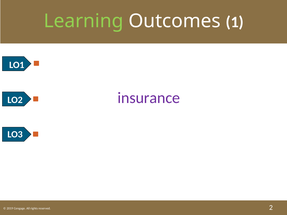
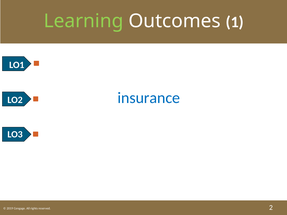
insurance at (149, 98) colour: purple -> blue
